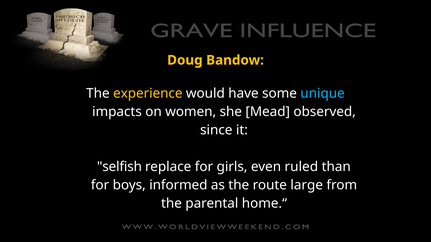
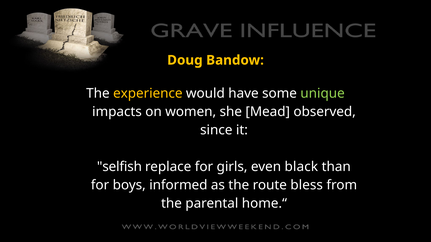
unique colour: light blue -> light green
ruled: ruled -> black
large: large -> bless
